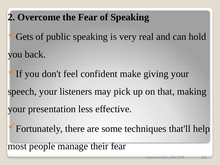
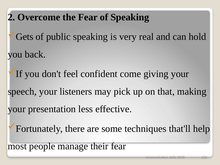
make: make -> come
